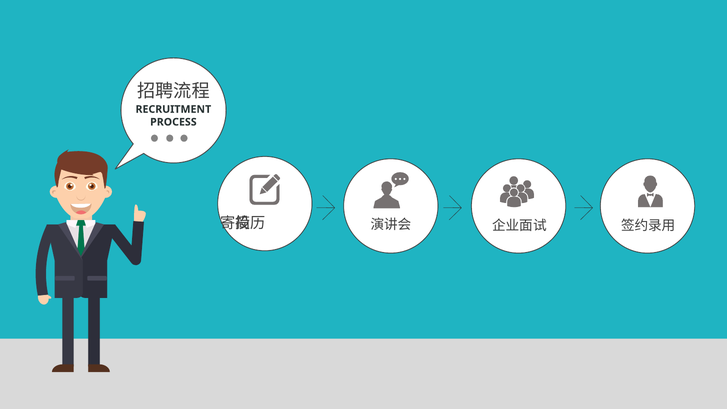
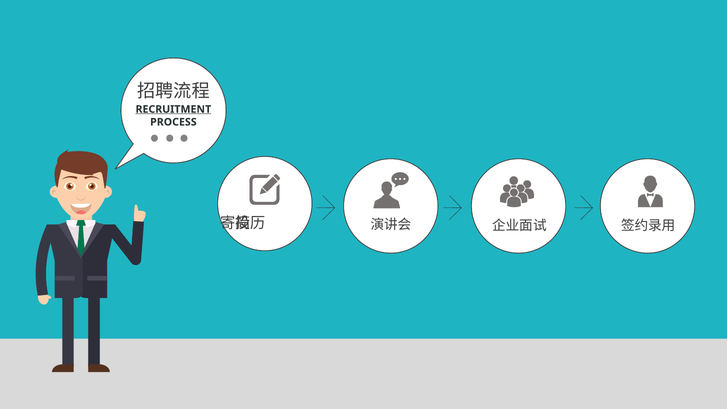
RECRUITMENT underline: none -> present
